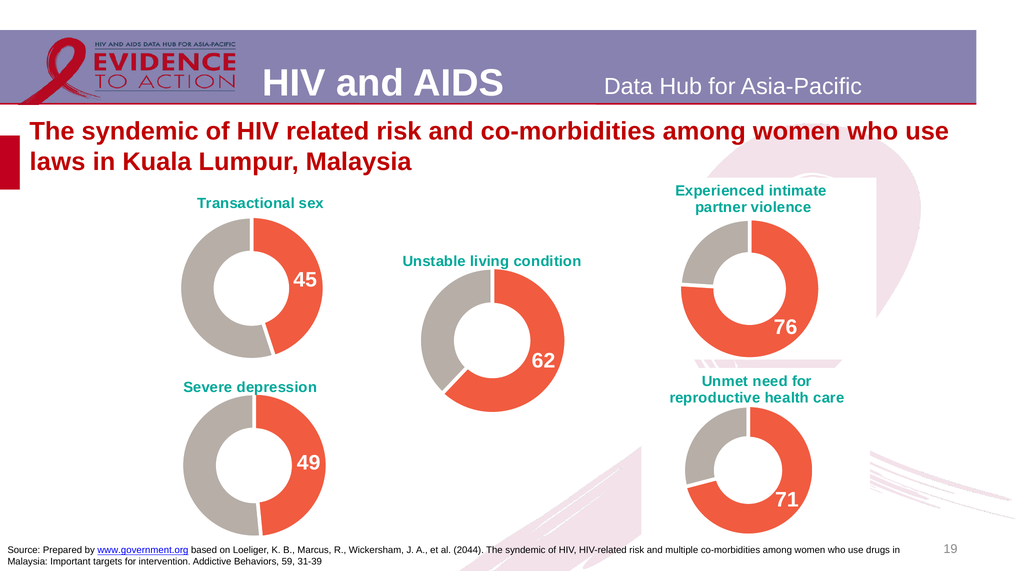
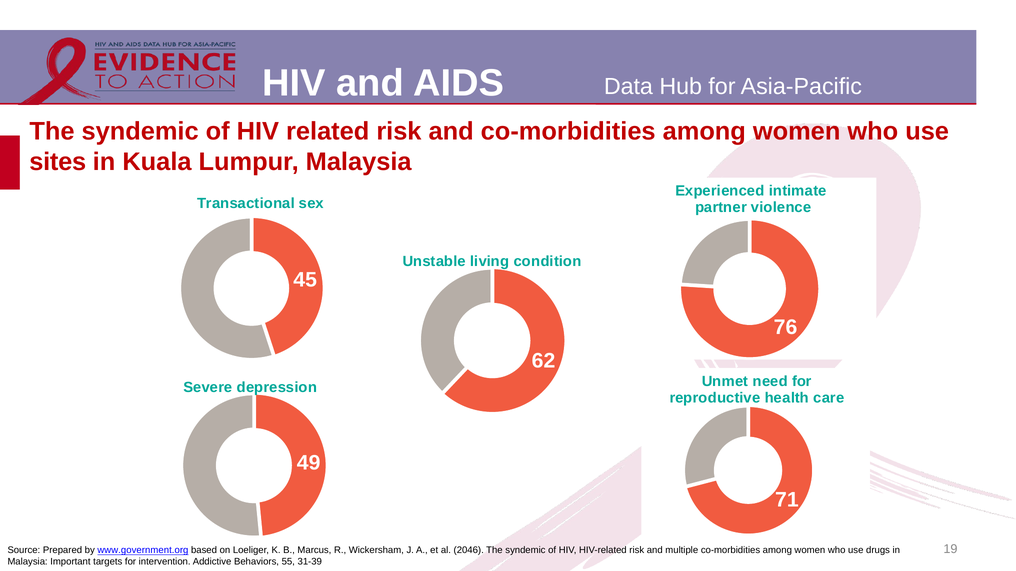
laws: laws -> sites
2044: 2044 -> 2046
59: 59 -> 55
